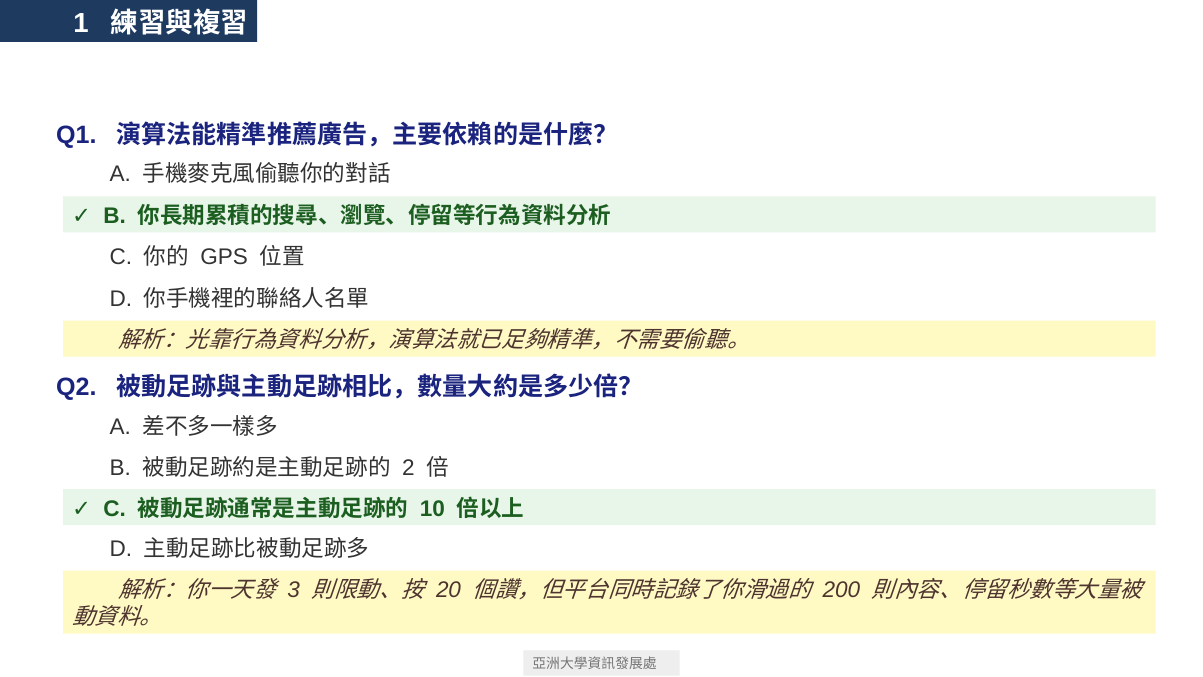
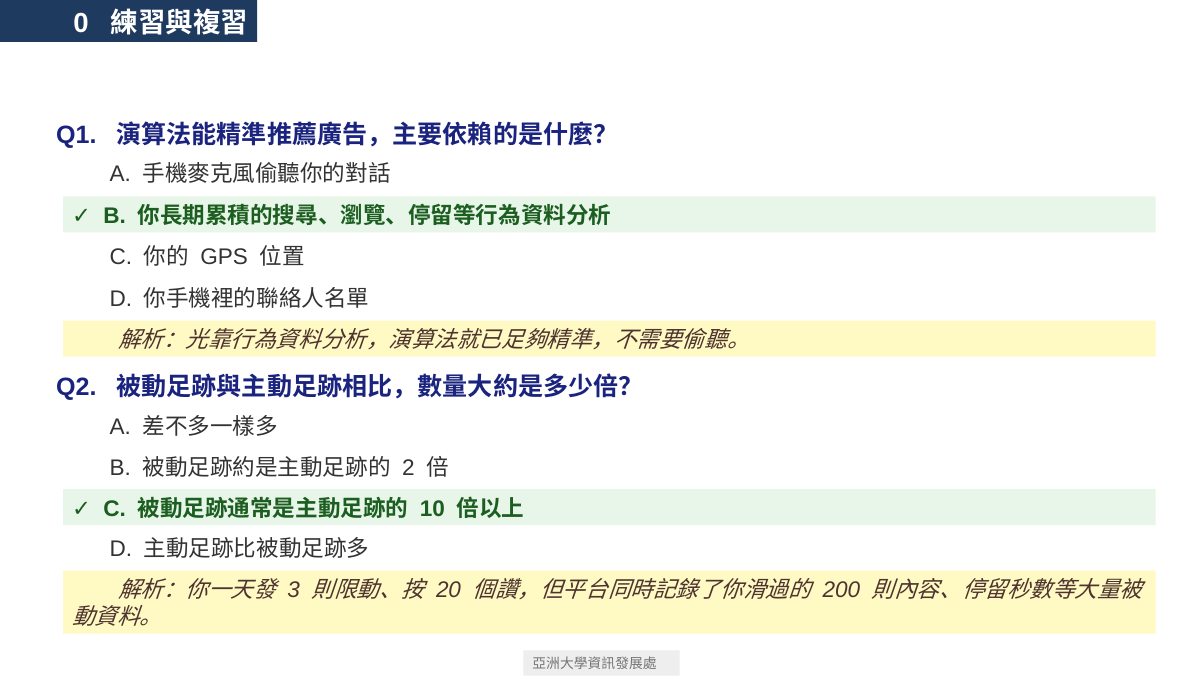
1: 1 -> 0
